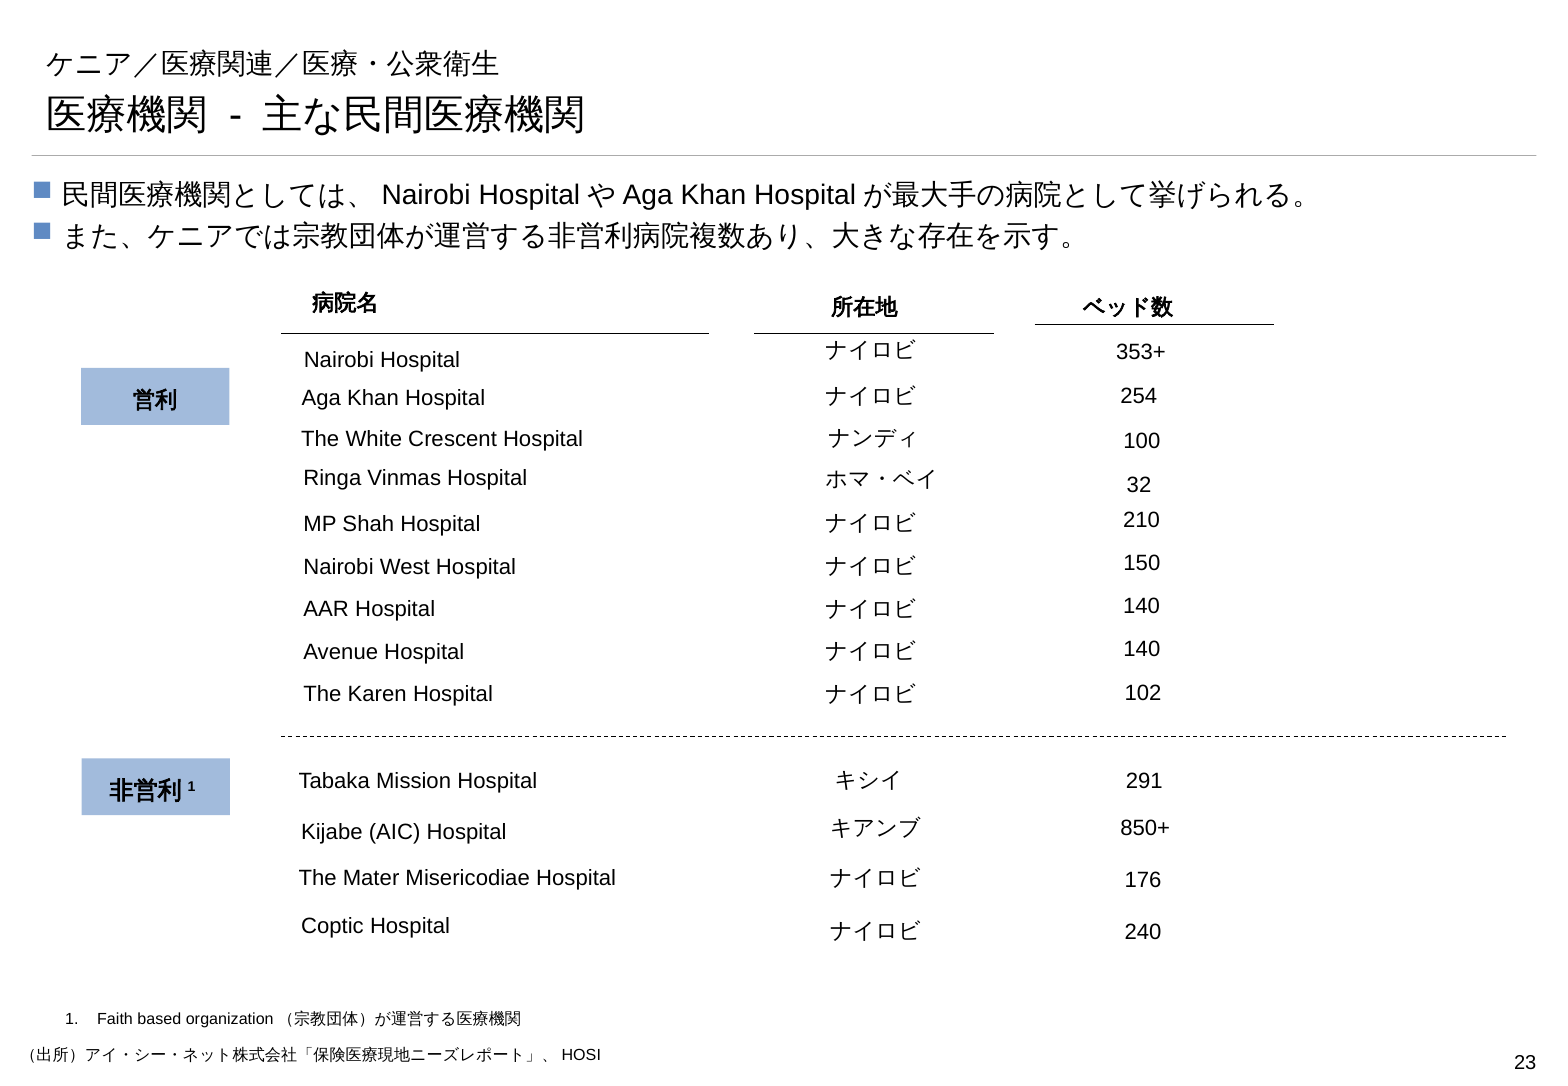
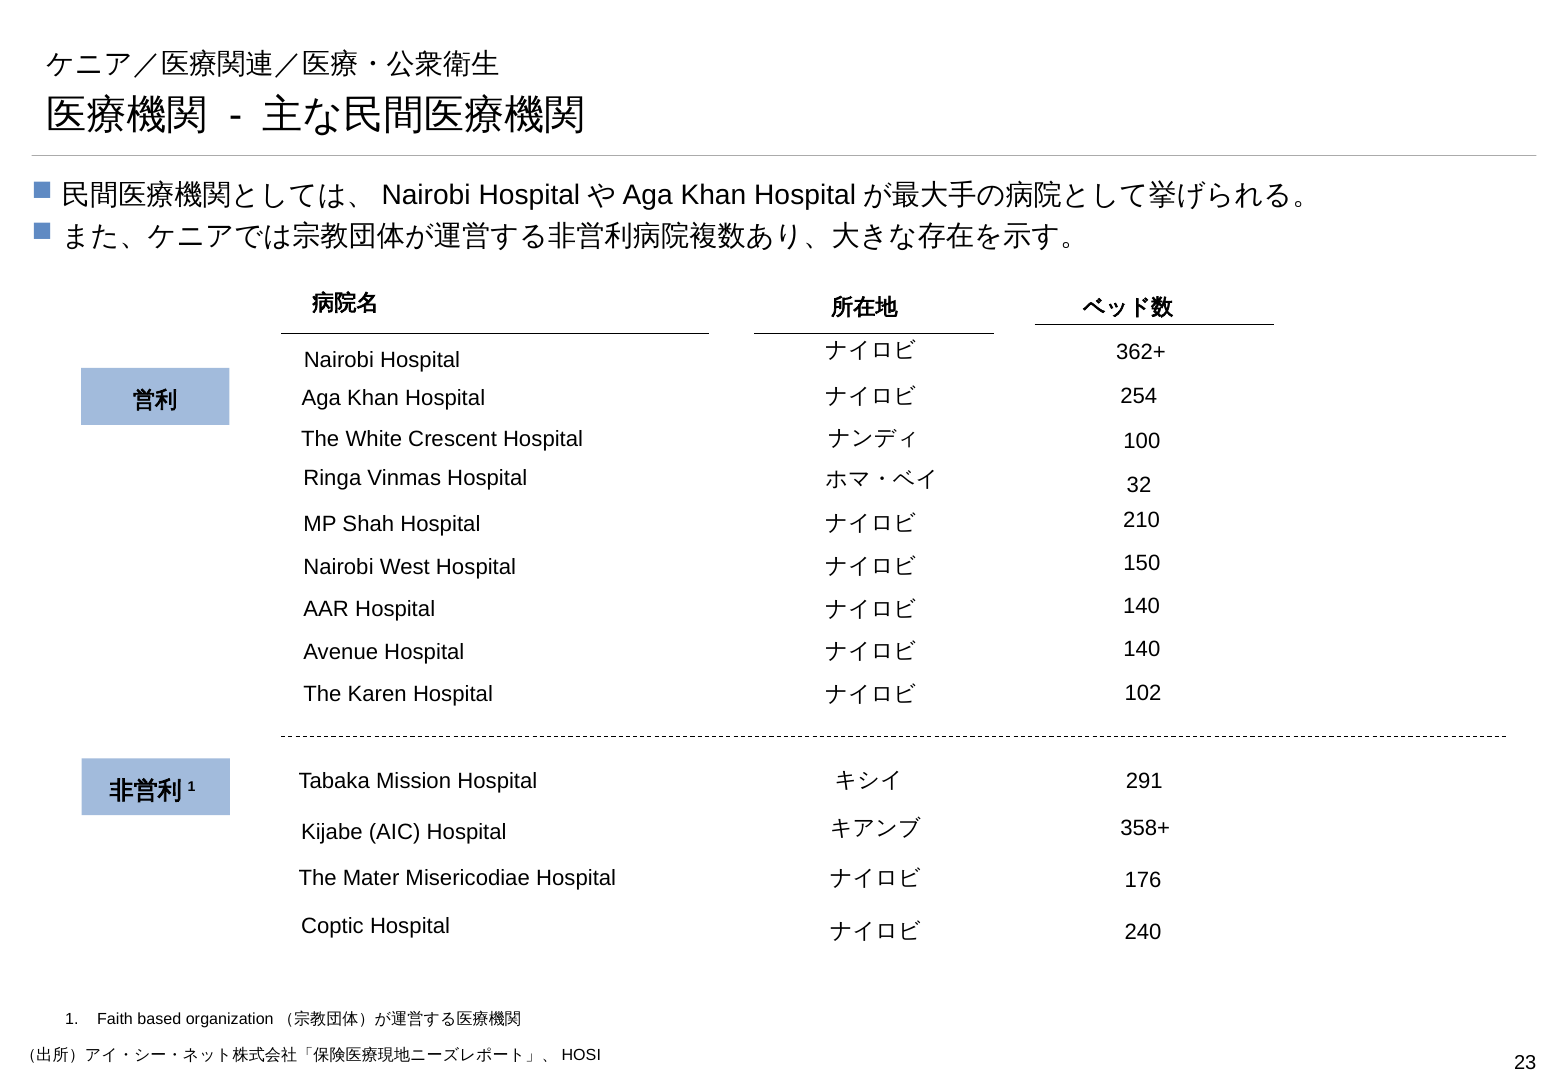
353+: 353+ -> 362+
850+: 850+ -> 358+
